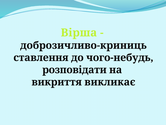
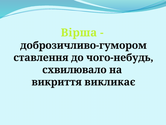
доброзичливо-криниць: доброзичливо-криниць -> доброзичливо-гумором
розповідати: розповідати -> схвилювало
